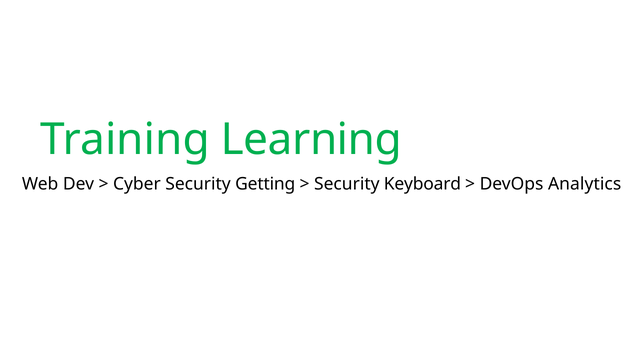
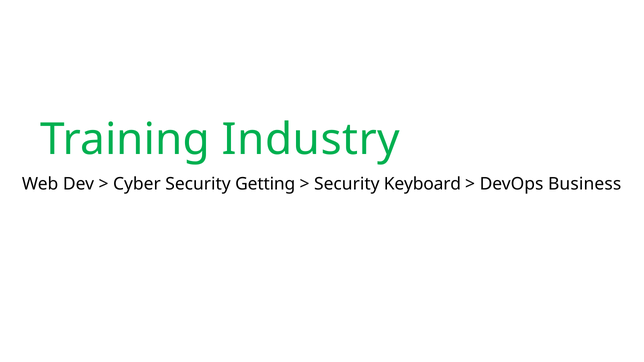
Learning: Learning -> Industry
Analytics: Analytics -> Business
